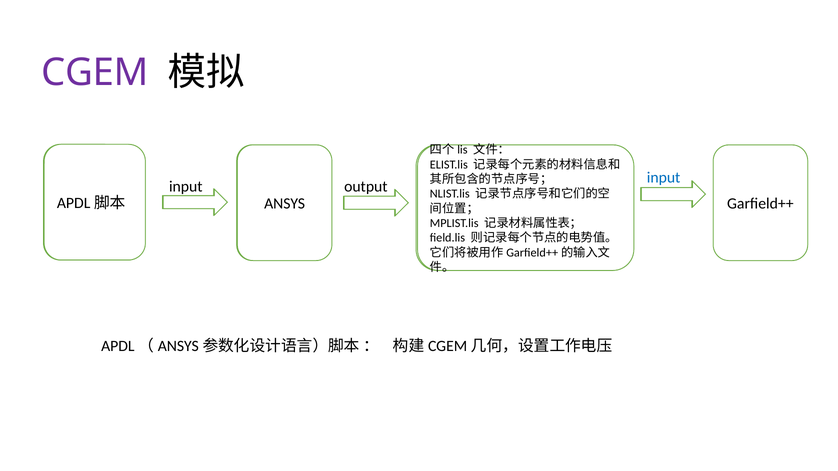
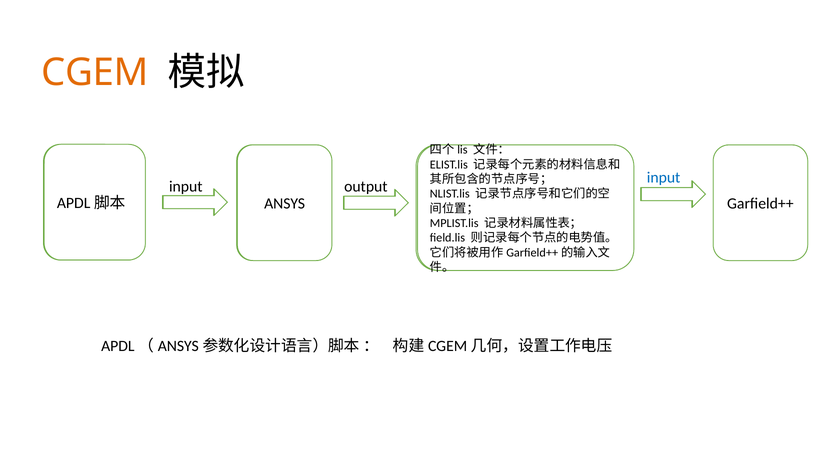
CGEM colour: purple -> orange
